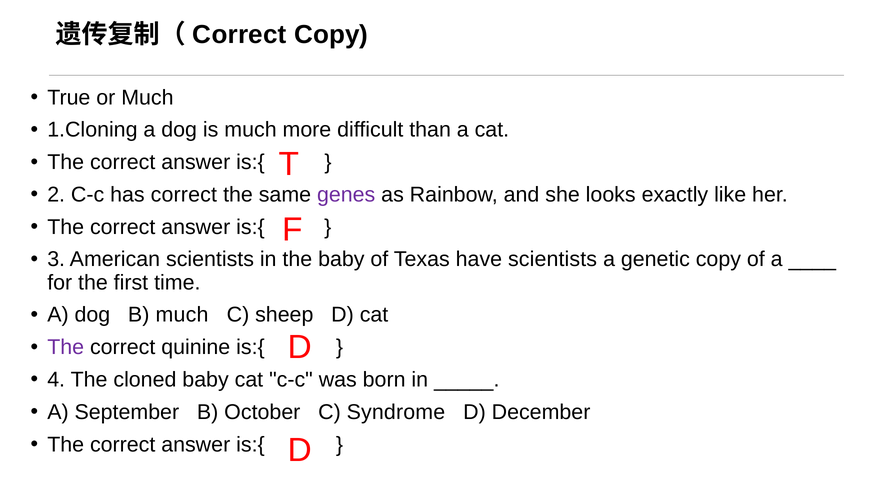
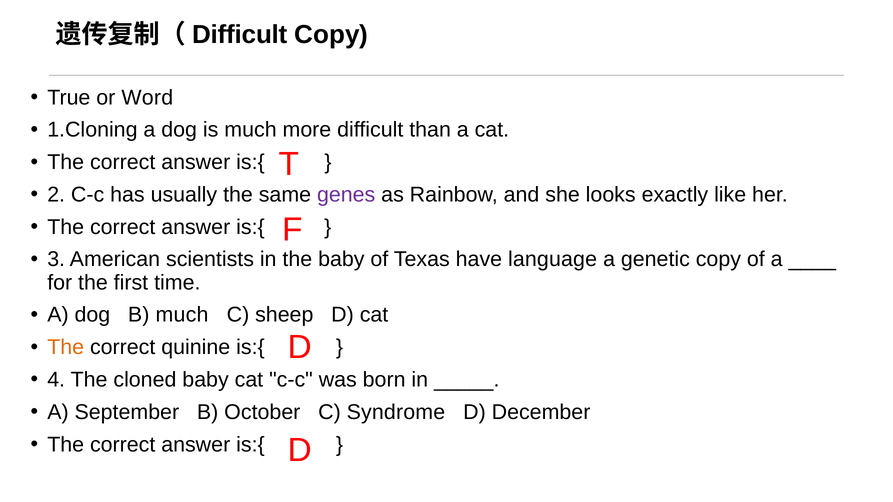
Correct at (240, 35): Correct -> Difficult
or Much: Much -> Word
has correct: correct -> usually
have scientists: scientists -> language
The at (66, 348) colour: purple -> orange
